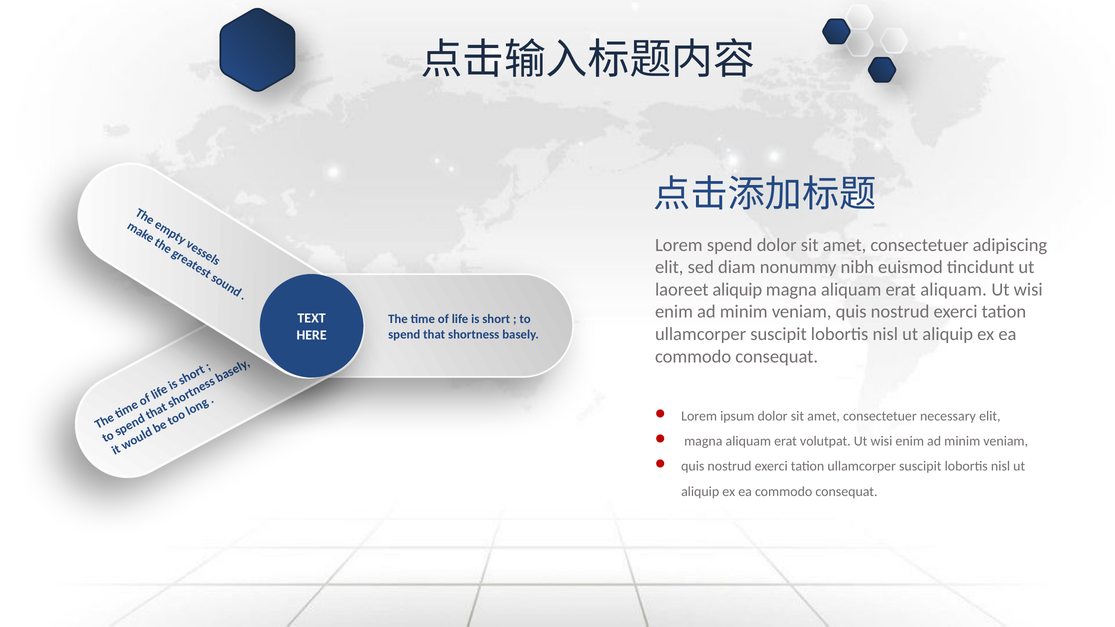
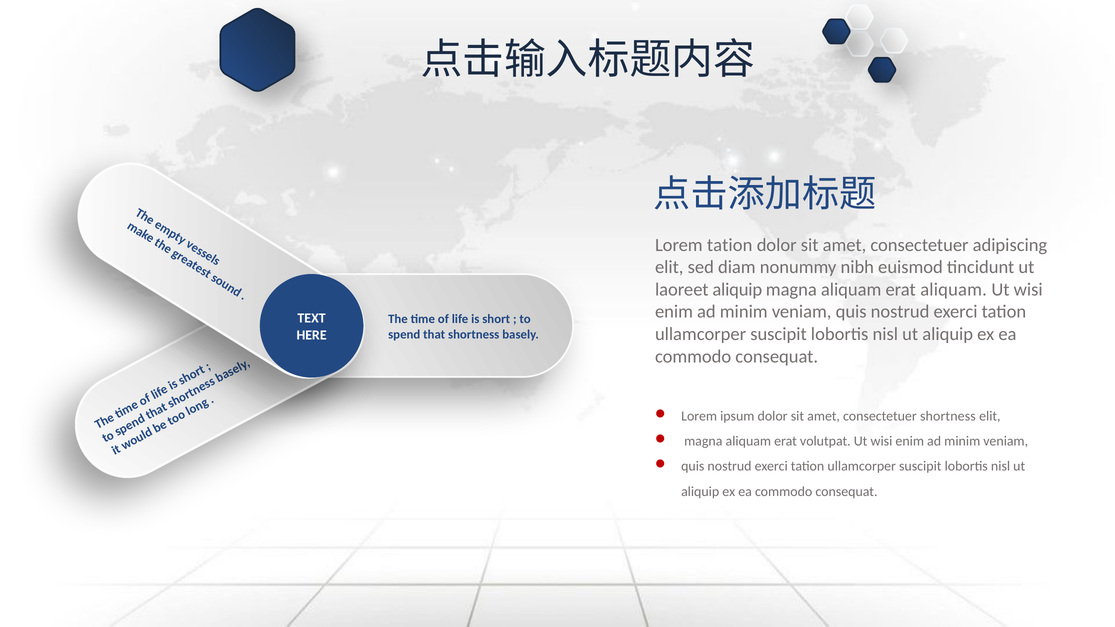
Lorem spend: spend -> tation
consectetuer necessary: necessary -> shortness
